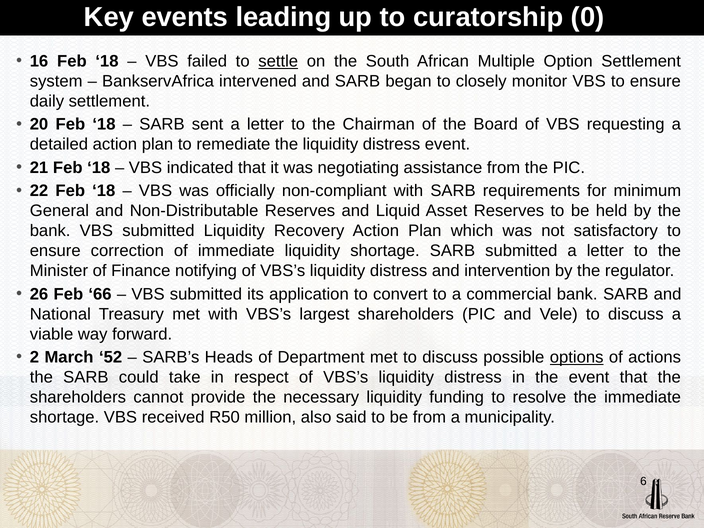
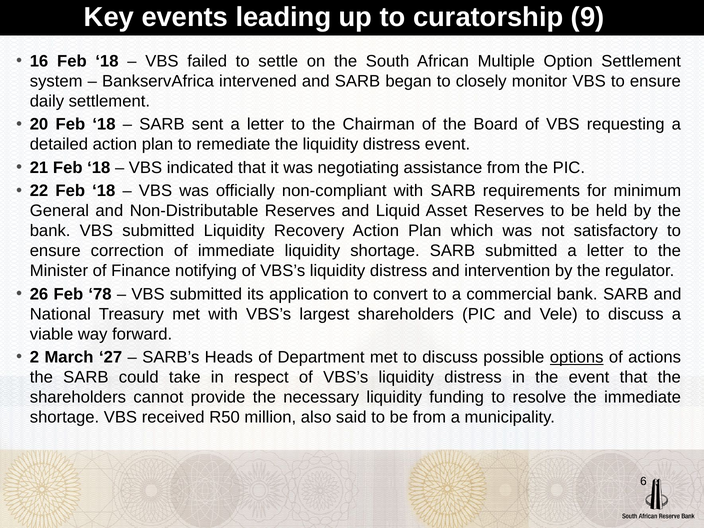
0: 0 -> 9
settle underline: present -> none
66: 66 -> 78
52: 52 -> 27
